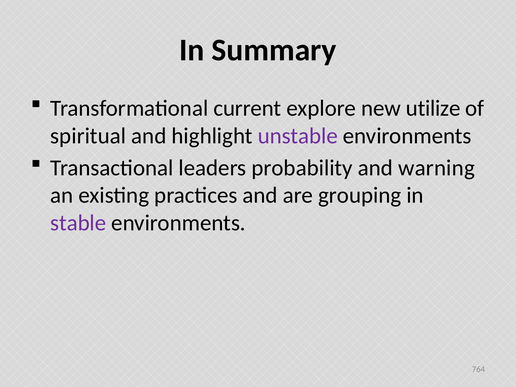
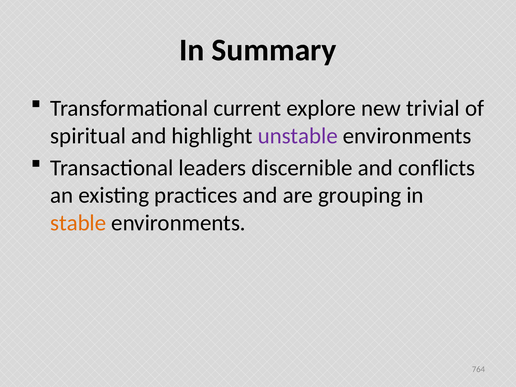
utilize: utilize -> trivial
probability: probability -> discernible
warning: warning -> conflicts
stable colour: purple -> orange
